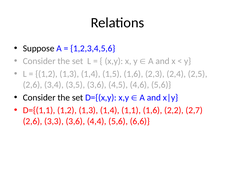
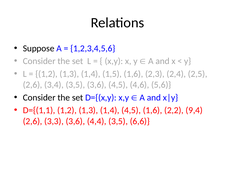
1,4 1,1: 1,1 -> 4,5
2,7: 2,7 -> 9,4
4,4 5,6: 5,6 -> 3,5
